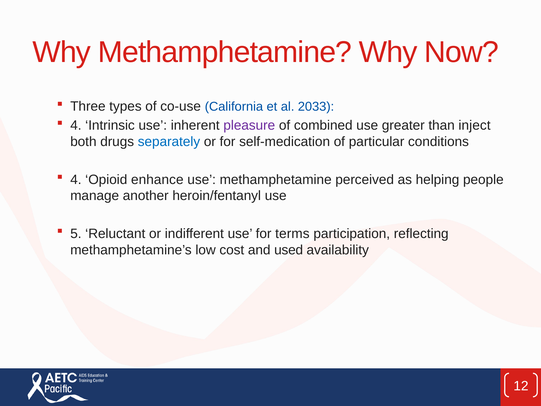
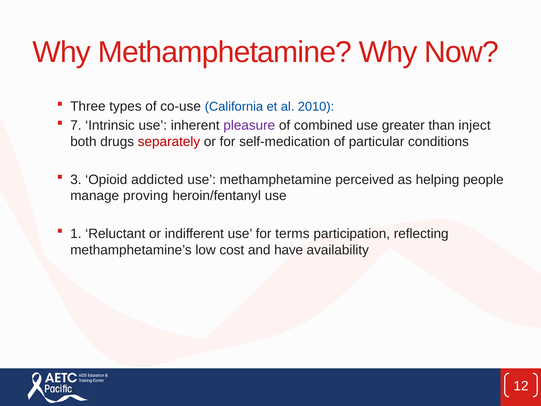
2033: 2033 -> 2010
4 at (76, 125): 4 -> 7
separately colour: blue -> red
4 at (76, 179): 4 -> 3
enhance: enhance -> addicted
another: another -> proving
5: 5 -> 1
used: used -> have
